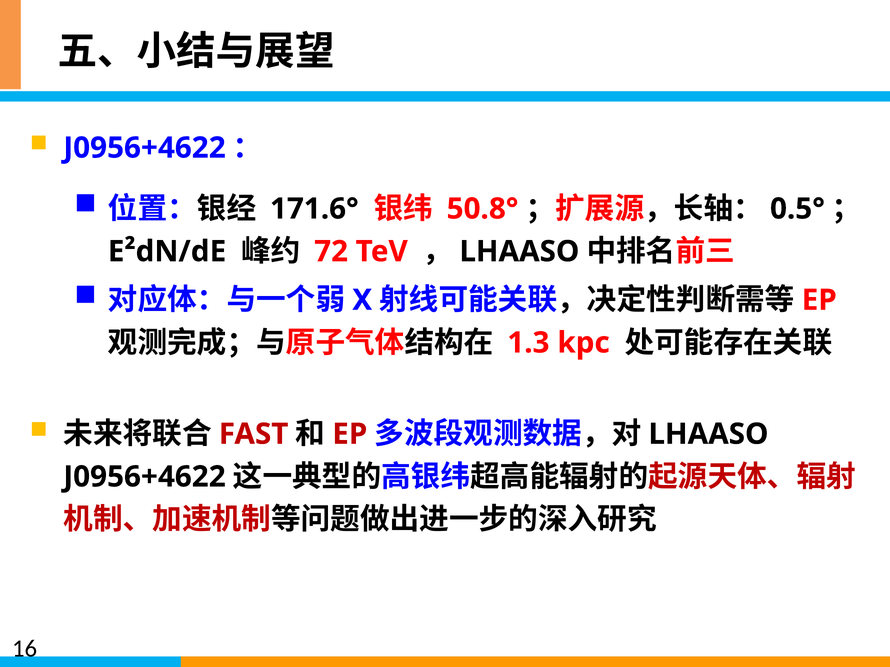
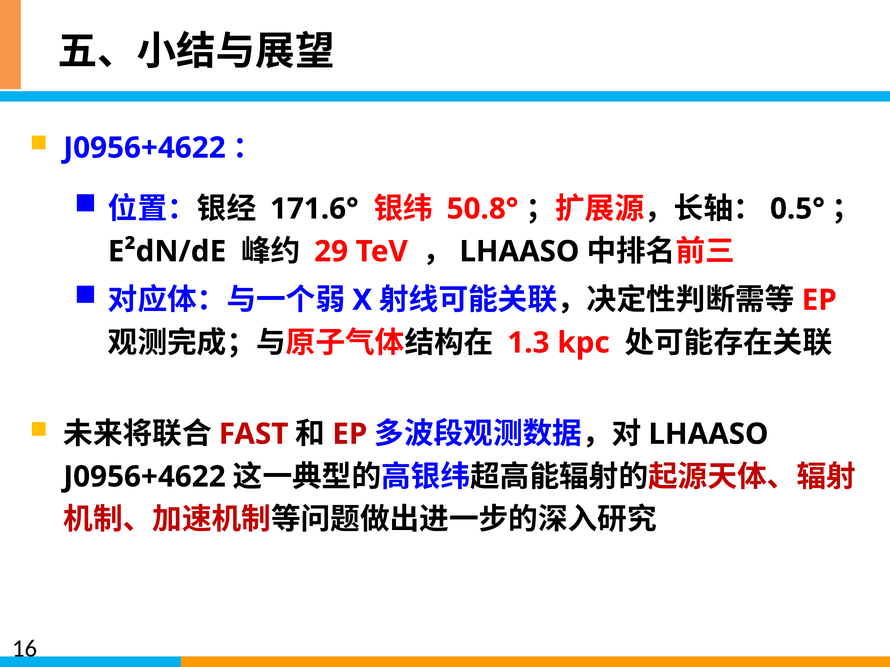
72: 72 -> 29
